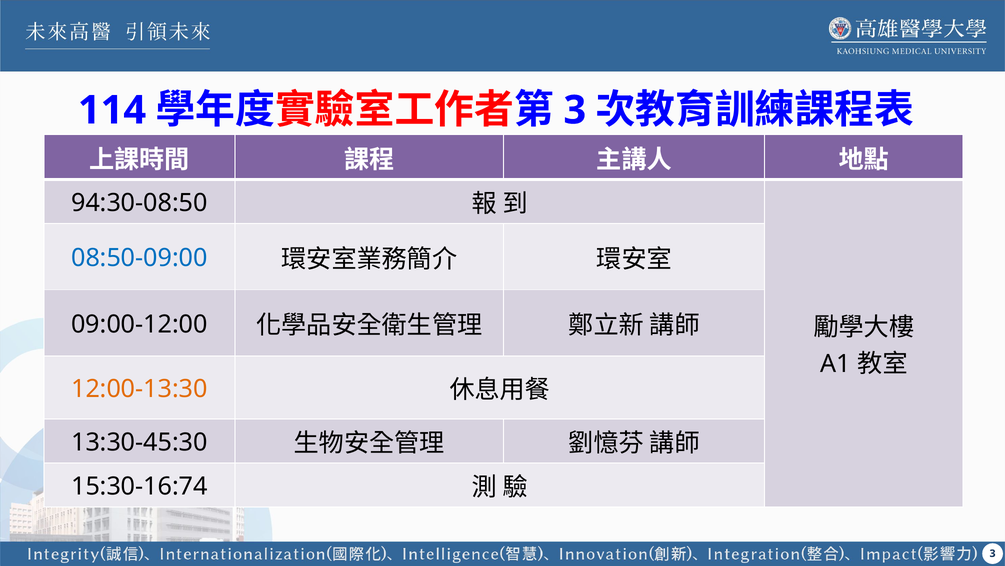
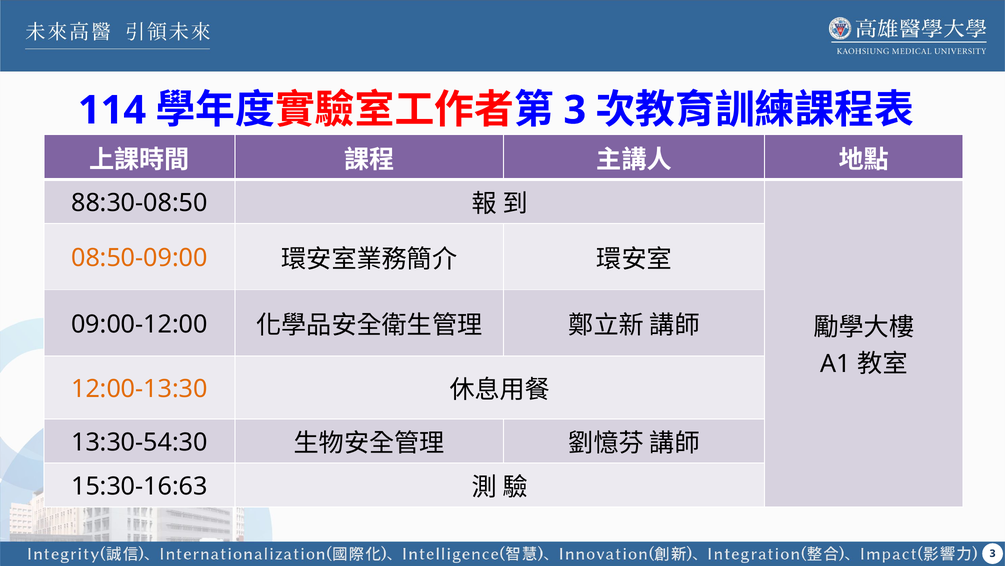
94:30-08:50: 94:30-08:50 -> 88:30-08:50
08:50-09:00 colour: blue -> orange
13:30-45:30: 13:30-45:30 -> 13:30-54:30
15:30-16:74: 15:30-16:74 -> 15:30-16:63
